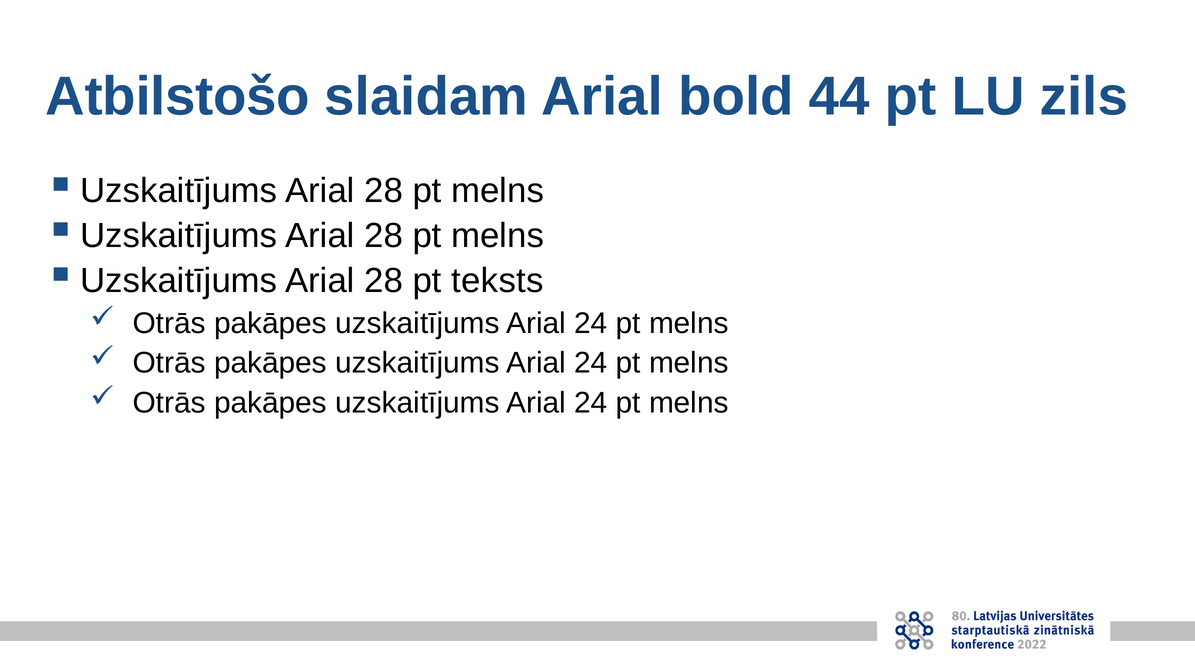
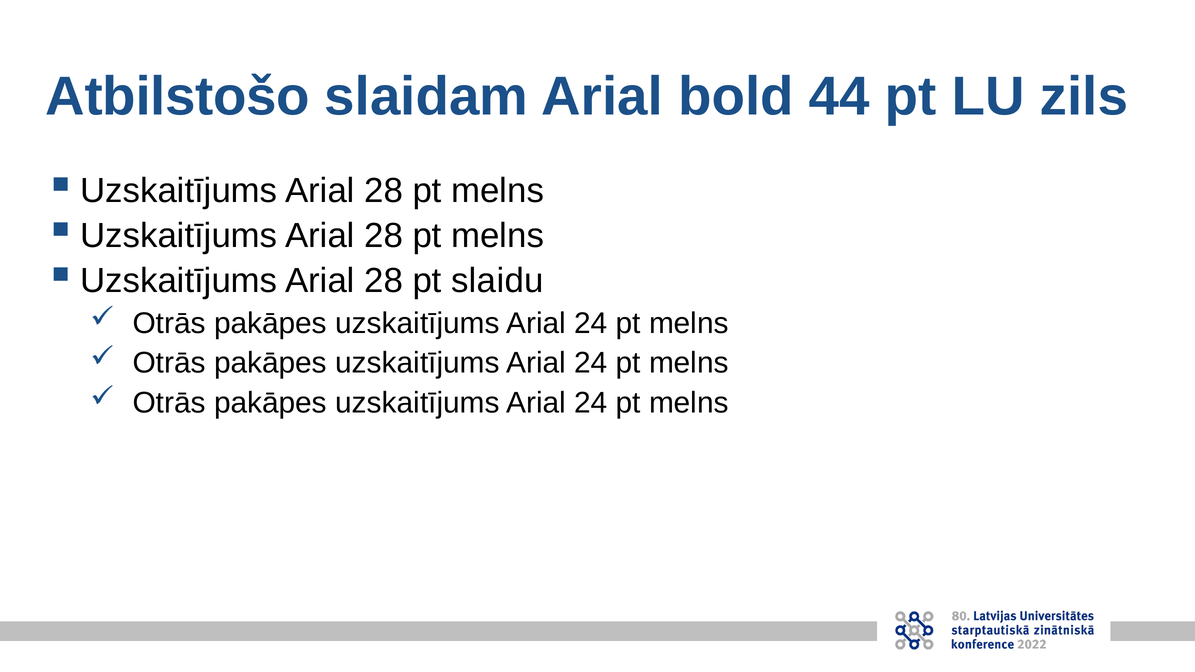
teksts: teksts -> slaidu
